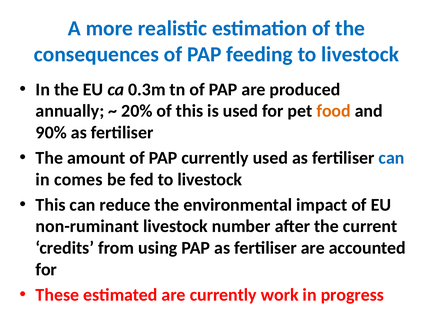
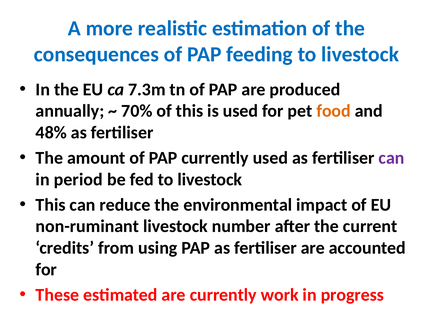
0.3m: 0.3m -> 7.3m
20%: 20% -> 70%
90%: 90% -> 48%
can at (392, 158) colour: blue -> purple
comes: comes -> period
